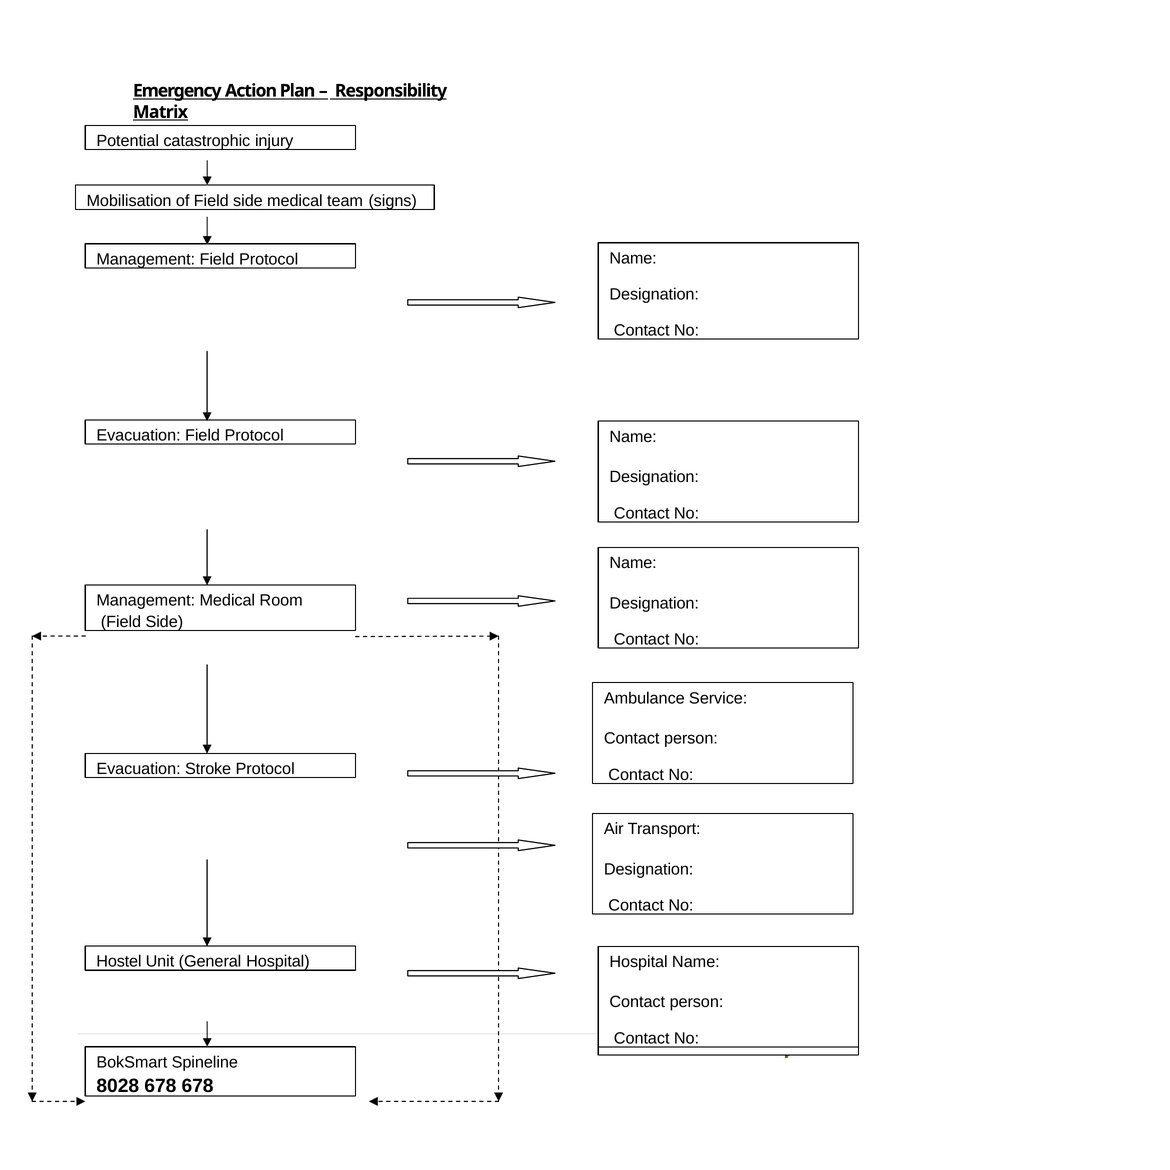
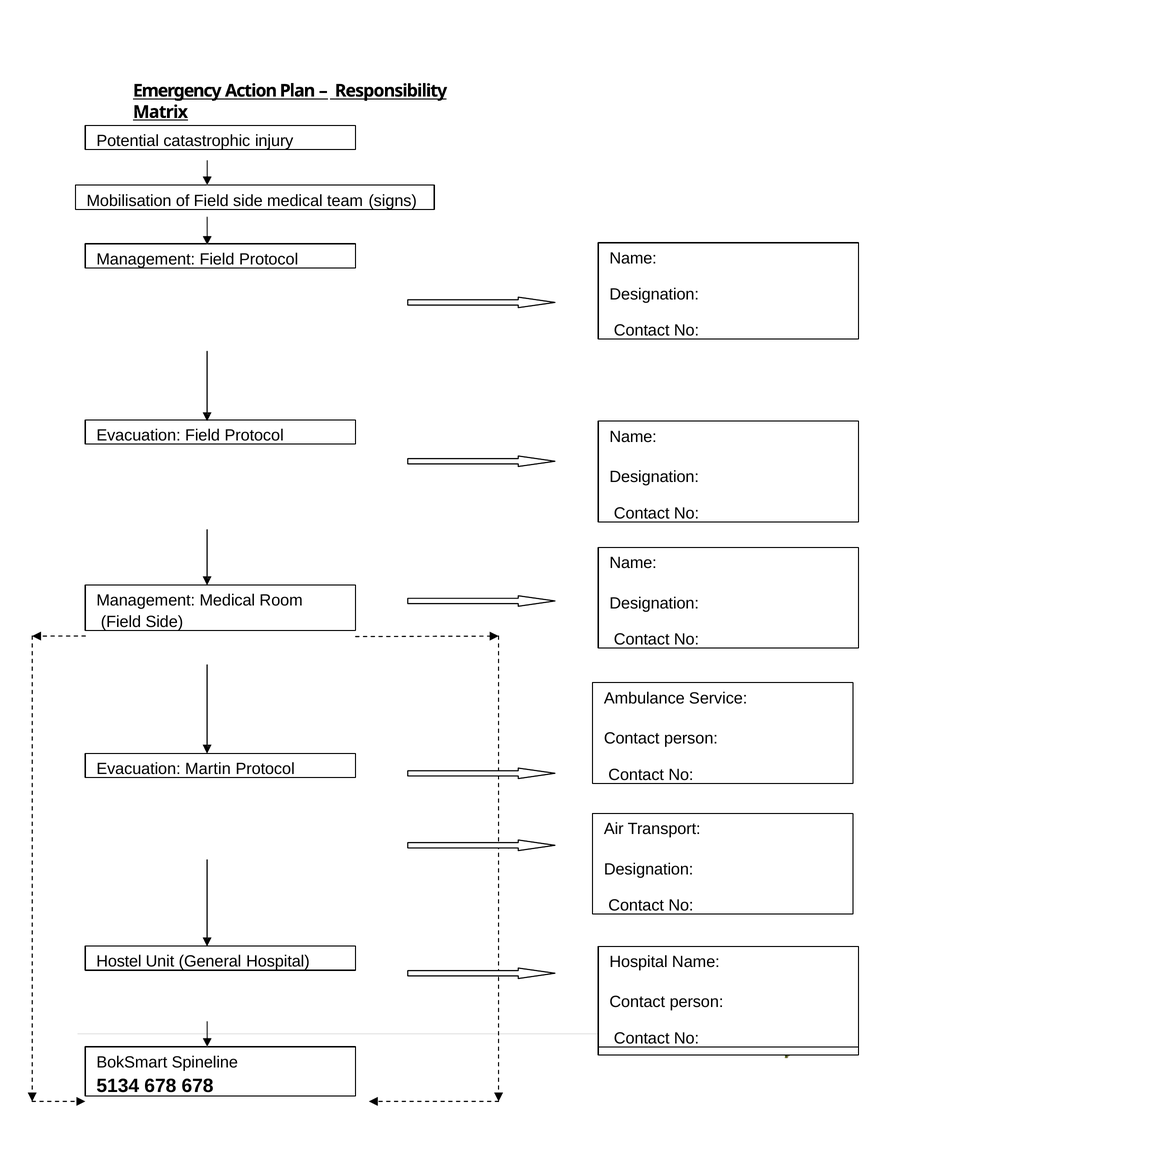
Stroke: Stroke -> Martin
8028: 8028 -> 5134
